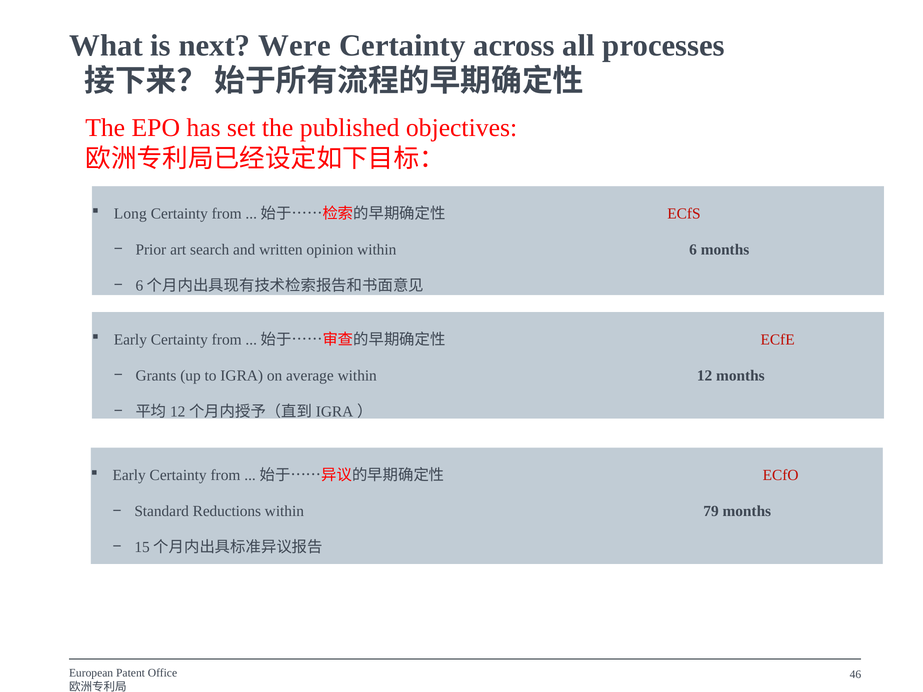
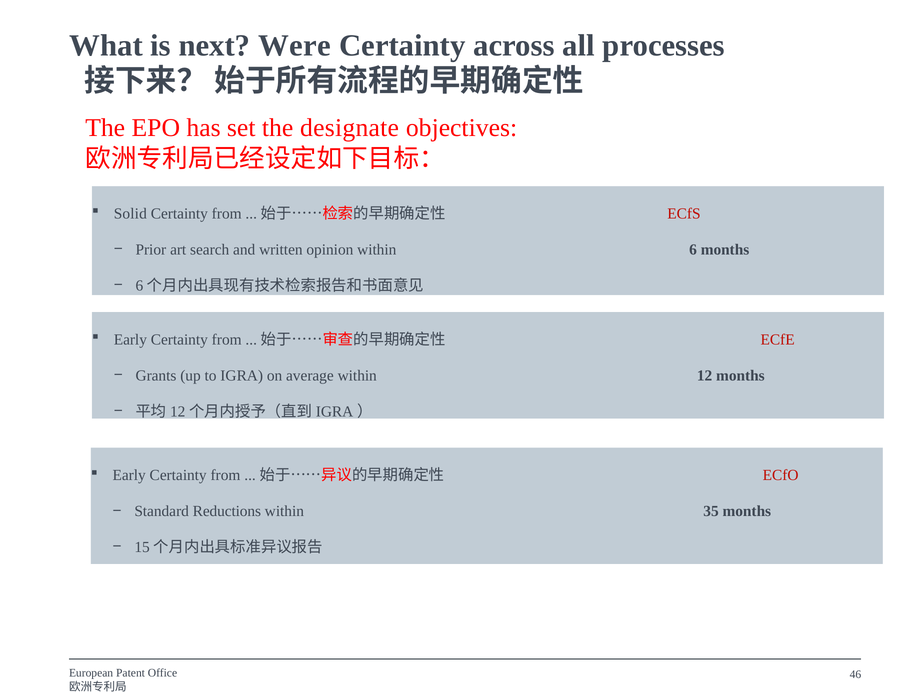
published: published -> designate
Long: Long -> Solid
79: 79 -> 35
